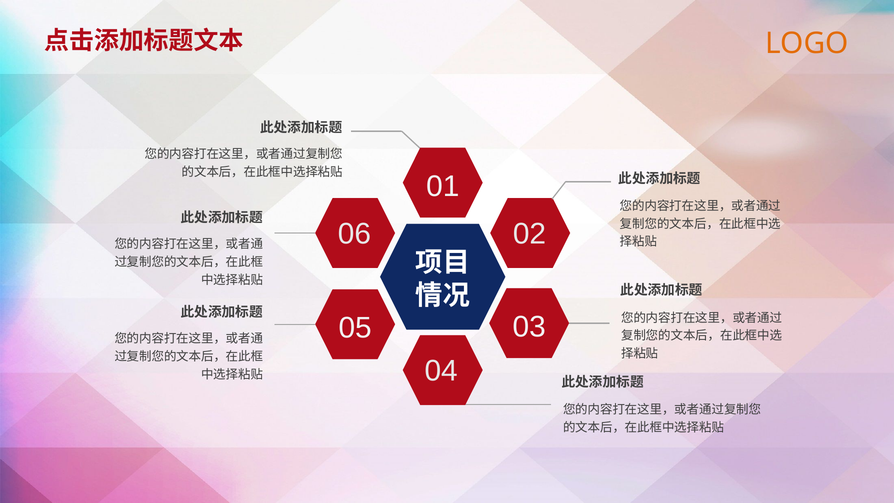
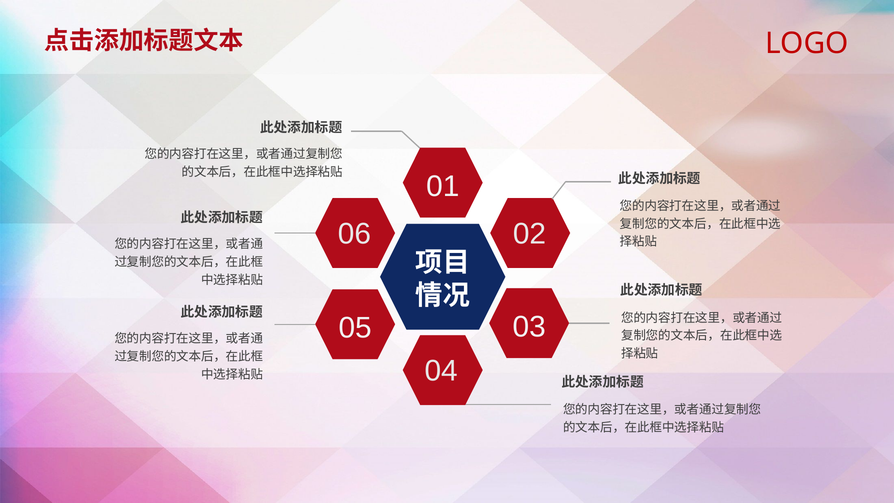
LOGO colour: orange -> red
